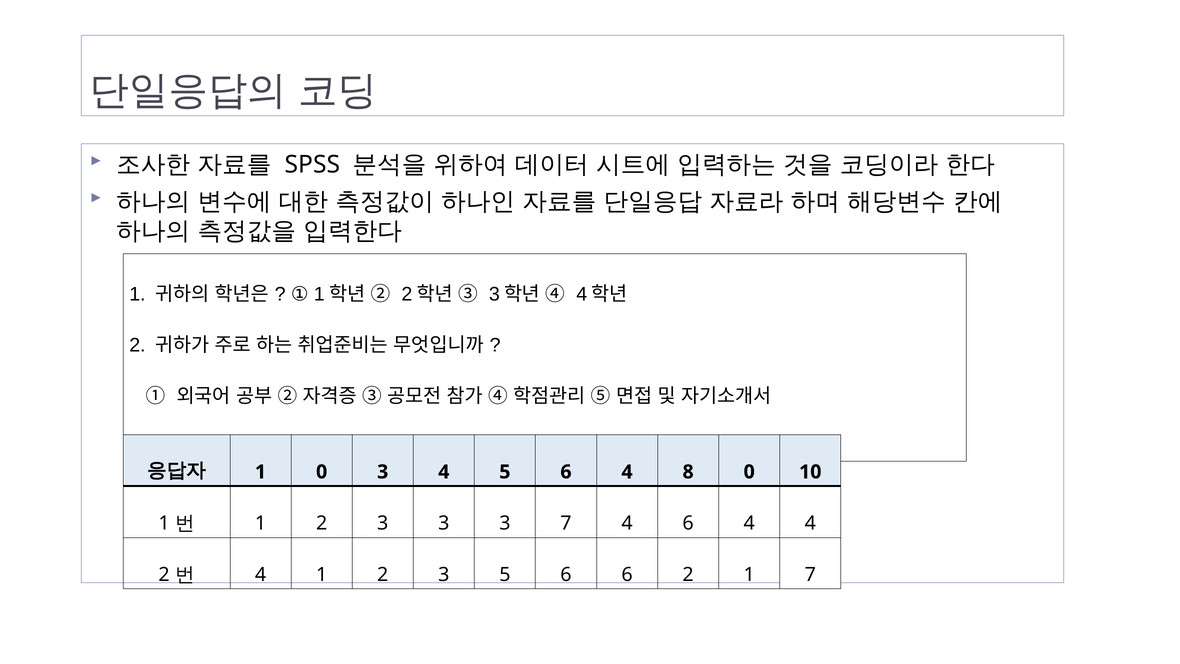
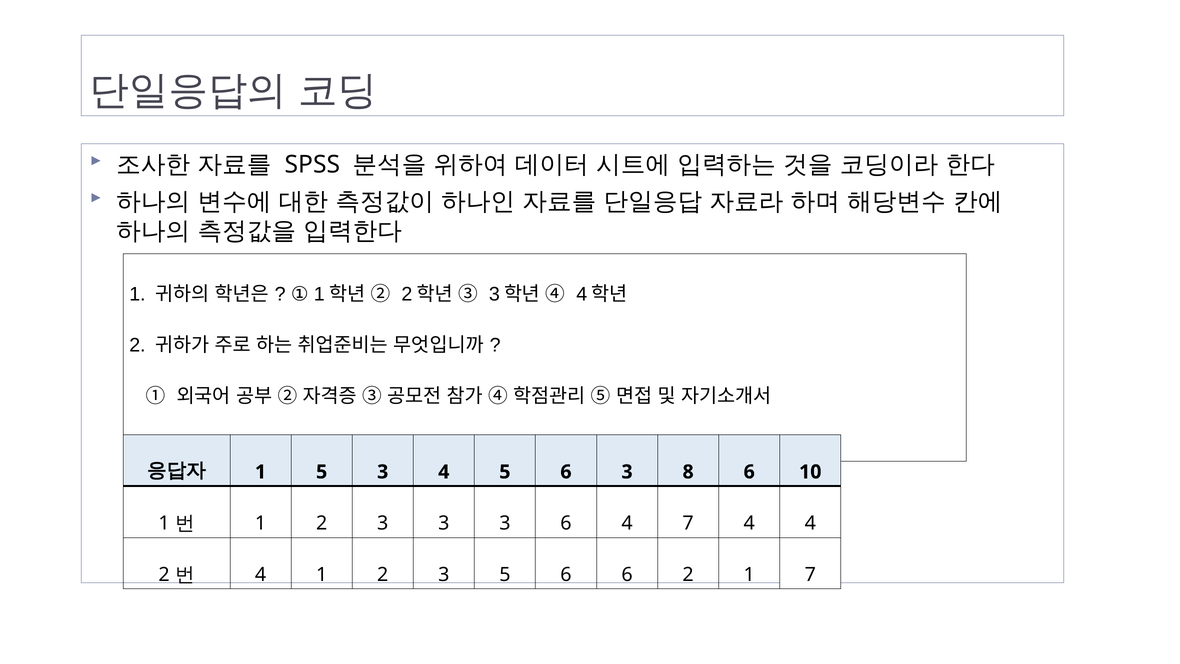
1 0: 0 -> 5
5 6 4: 4 -> 3
8 0: 0 -> 6
3 7: 7 -> 6
4 6: 6 -> 7
